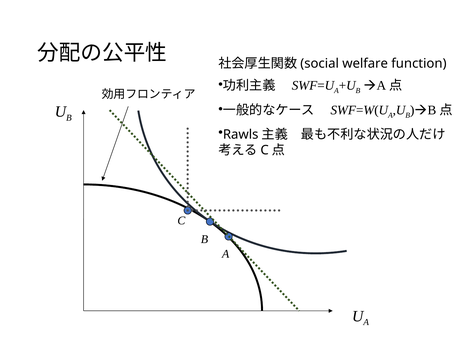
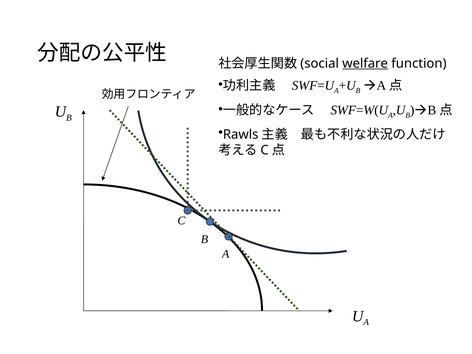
welfare underline: none -> present
